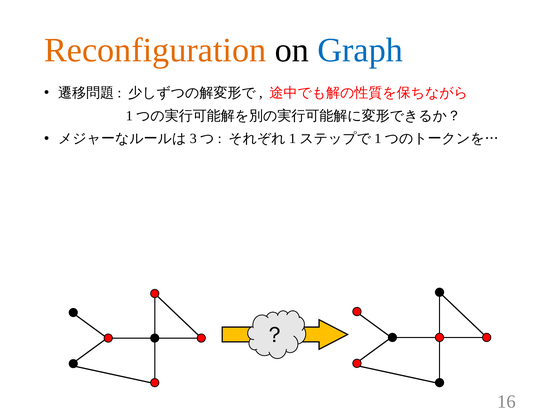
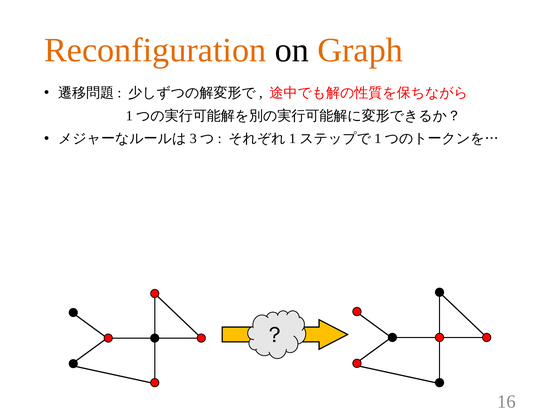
Graph colour: blue -> orange
